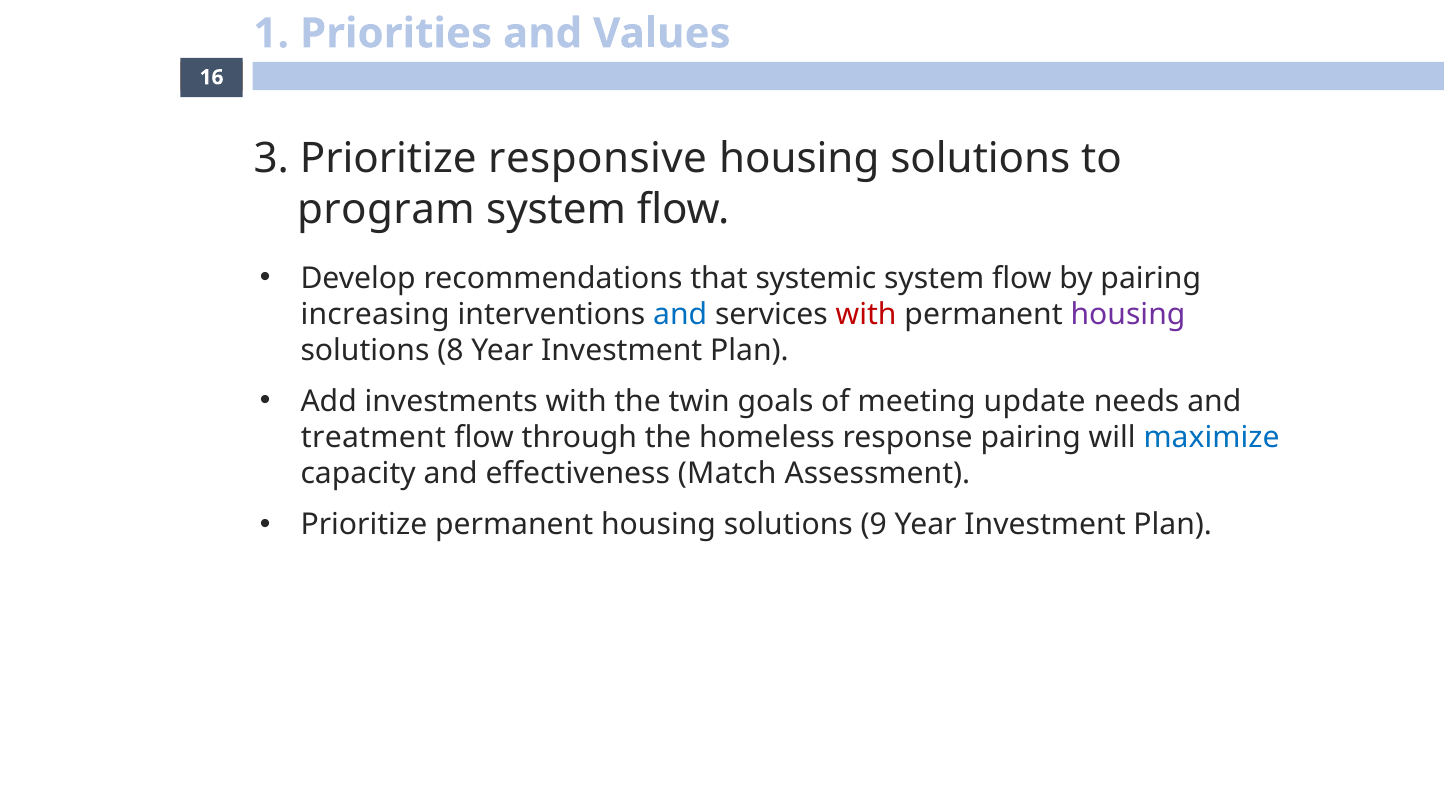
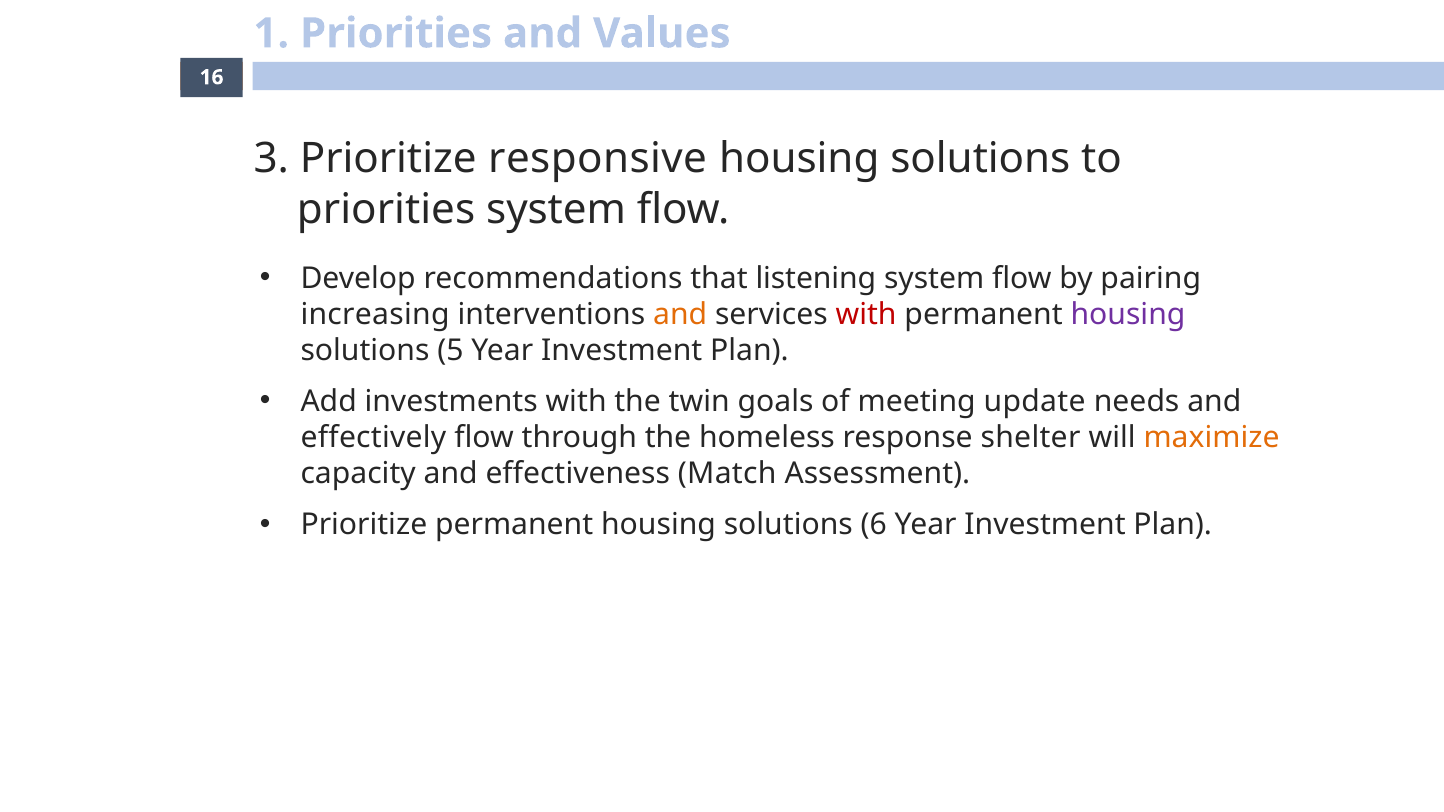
program at (386, 209): program -> priorities
systemic: systemic -> listening
and at (680, 314) colour: blue -> orange
8: 8 -> 5
treatment: treatment -> effectively
response pairing: pairing -> shelter
maximize colour: blue -> orange
9: 9 -> 6
